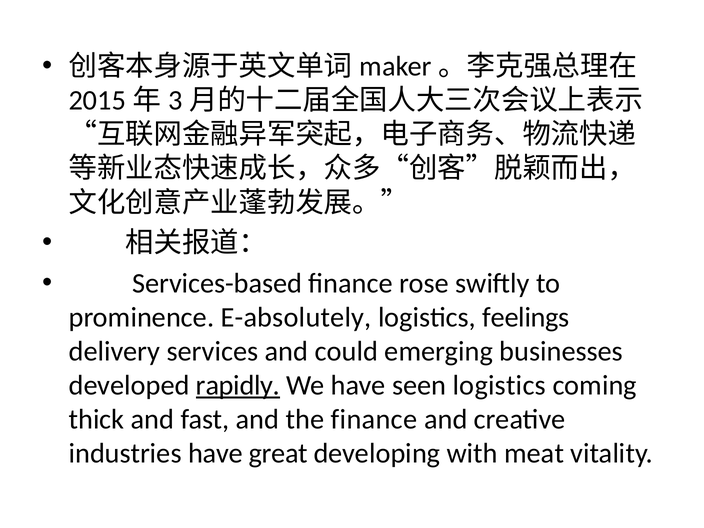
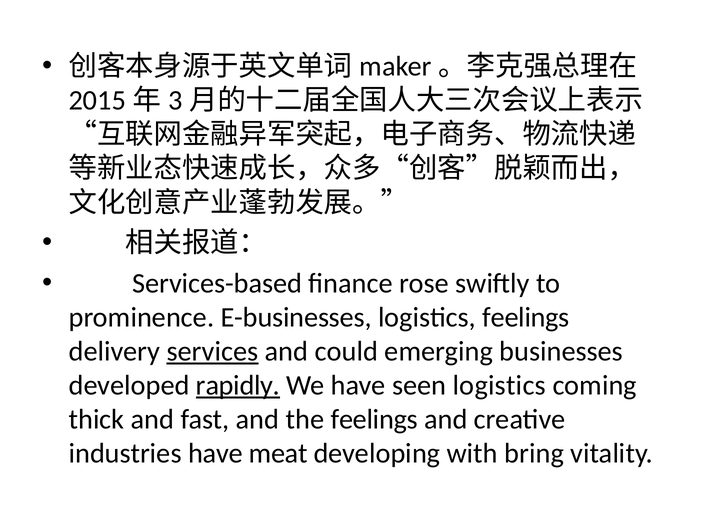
E-absolutely: E-absolutely -> E-businesses
services underline: none -> present
the finance: finance -> feelings
great: great -> meat
meat: meat -> bring
